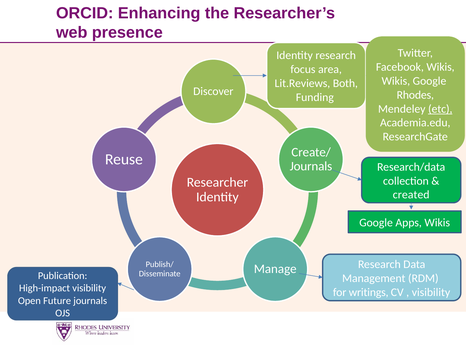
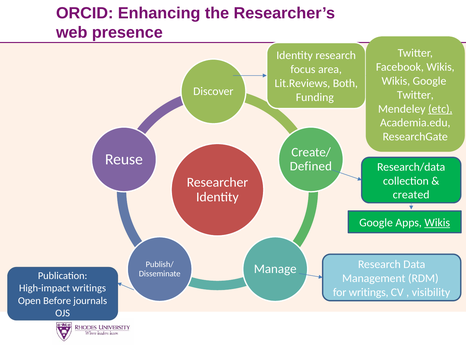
Rhodes at (415, 95): Rhodes -> Twitter
Journals at (311, 167): Journals -> Defined
Wikis at (437, 223) underline: none -> present
High-impact visibility: visibility -> writings
Future: Future -> Before
